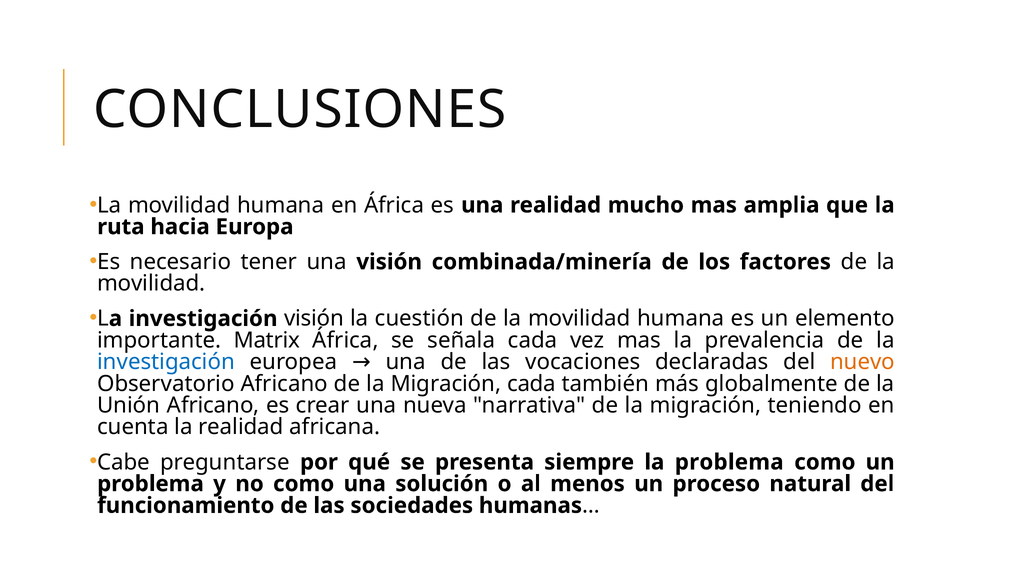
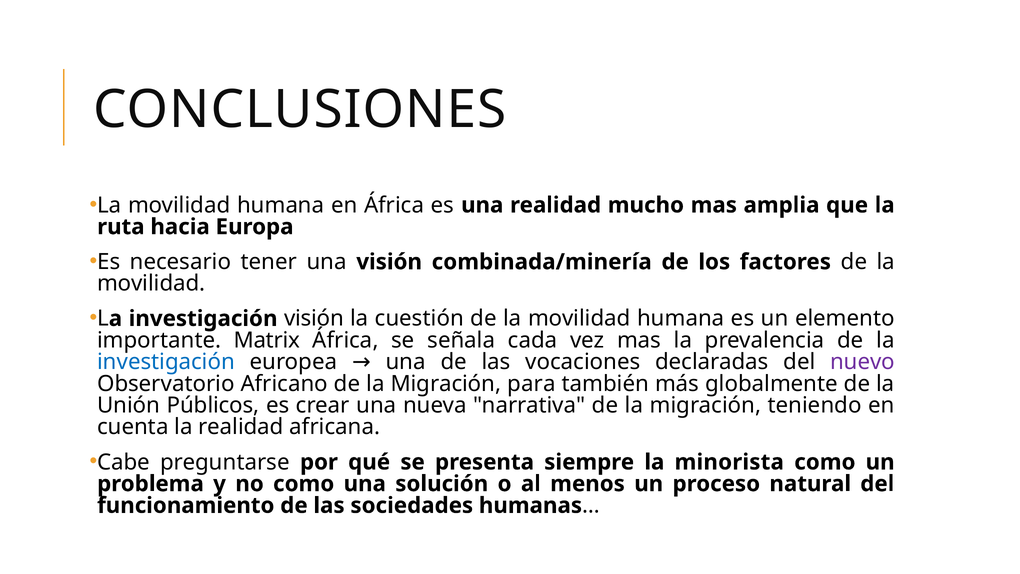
nuevo colour: orange -> purple
Migración cada: cada -> para
Unión Africano: Africano -> Públicos
la problema: problema -> minorista
